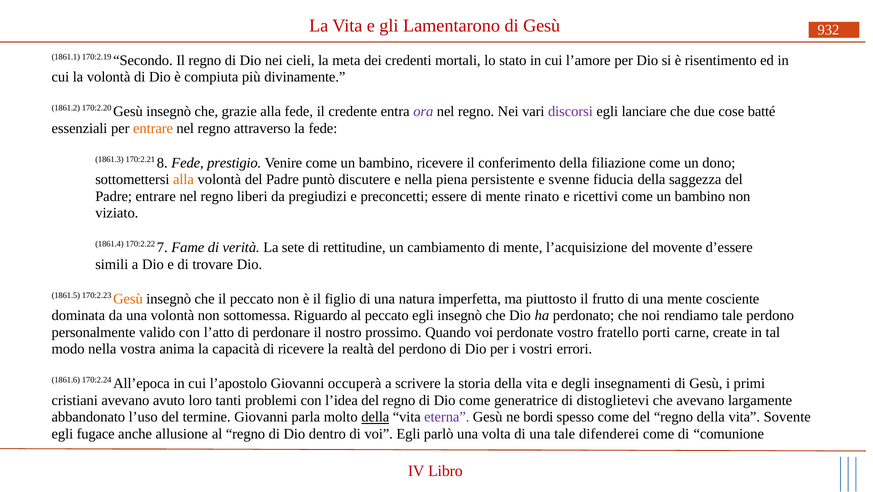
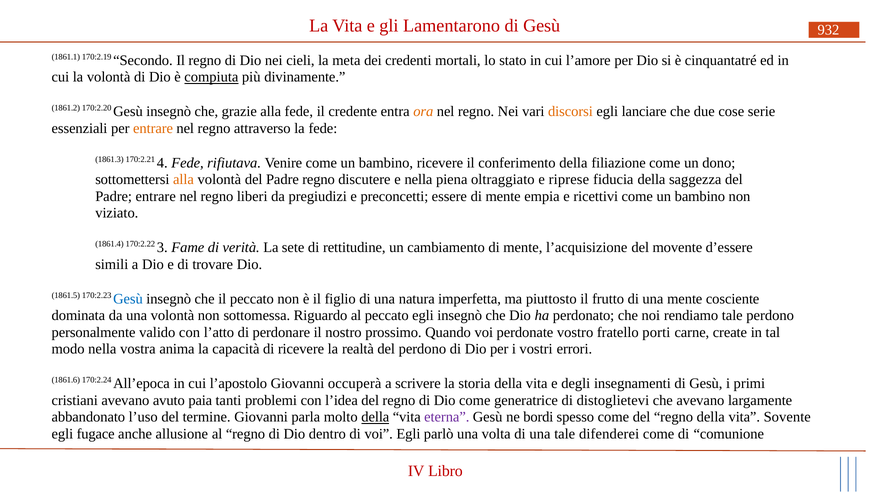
risentimento: risentimento -> cinquantatré
compiuta underline: none -> present
ora colour: purple -> orange
discorsi colour: purple -> orange
batté: batté -> serie
8: 8 -> 4
prestigio: prestigio -> rifiutava
Padre puntò: puntò -> regno
persistente: persistente -> oltraggiato
svenne: svenne -> riprese
rinato: rinato -> empia
7: 7 -> 3
Gesù at (128, 299) colour: orange -> blue
loro: loro -> paia
